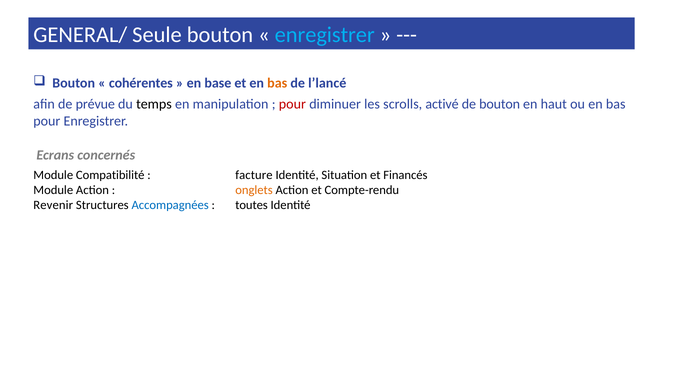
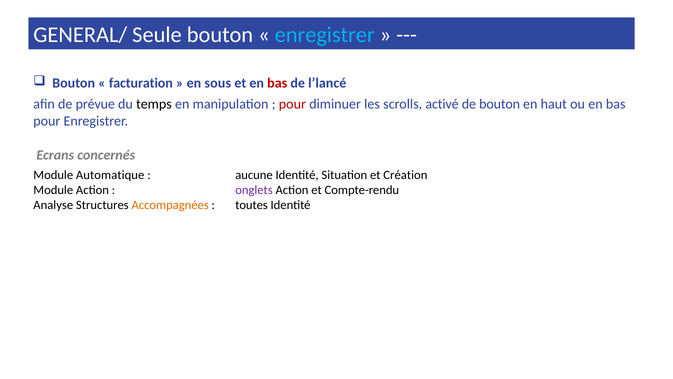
cohérentes: cohérentes -> facturation
base: base -> sous
bas at (277, 83) colour: orange -> red
Compatibilité: Compatibilité -> Automatique
facture: facture -> aucune
Financés: Financés -> Création
onglets colour: orange -> purple
Revenir: Revenir -> Analyse
Accompagnées colour: blue -> orange
